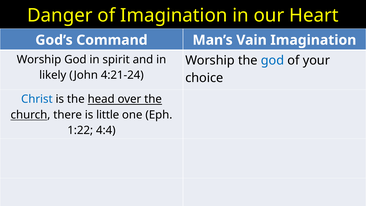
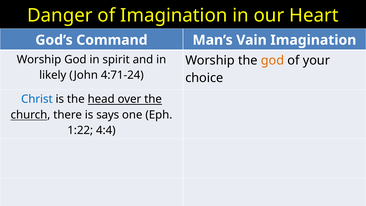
god at (273, 60) colour: blue -> orange
4:21-24: 4:21-24 -> 4:71-24
little: little -> says
